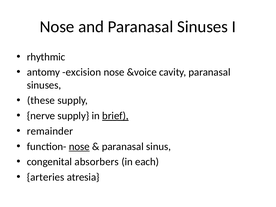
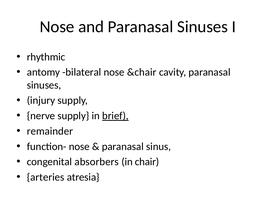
excision: excision -> bilateral
&voice: &voice -> &chair
these: these -> injury
nose at (79, 146) underline: present -> none
each: each -> chair
